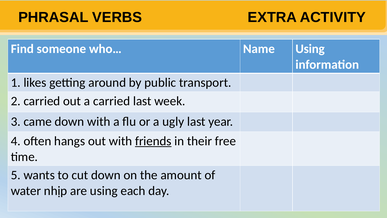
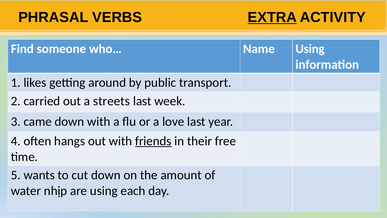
EXTRA underline: none -> present
a carried: carried -> streets
ugly: ugly -> love
